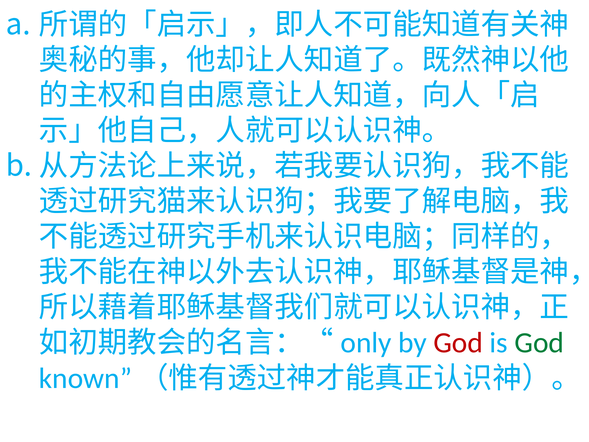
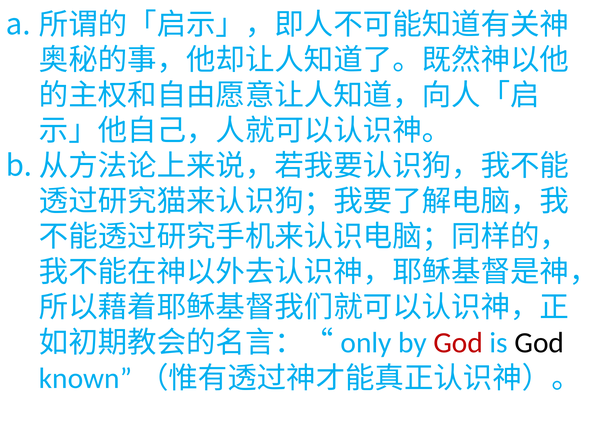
God at (539, 343) colour: green -> black
